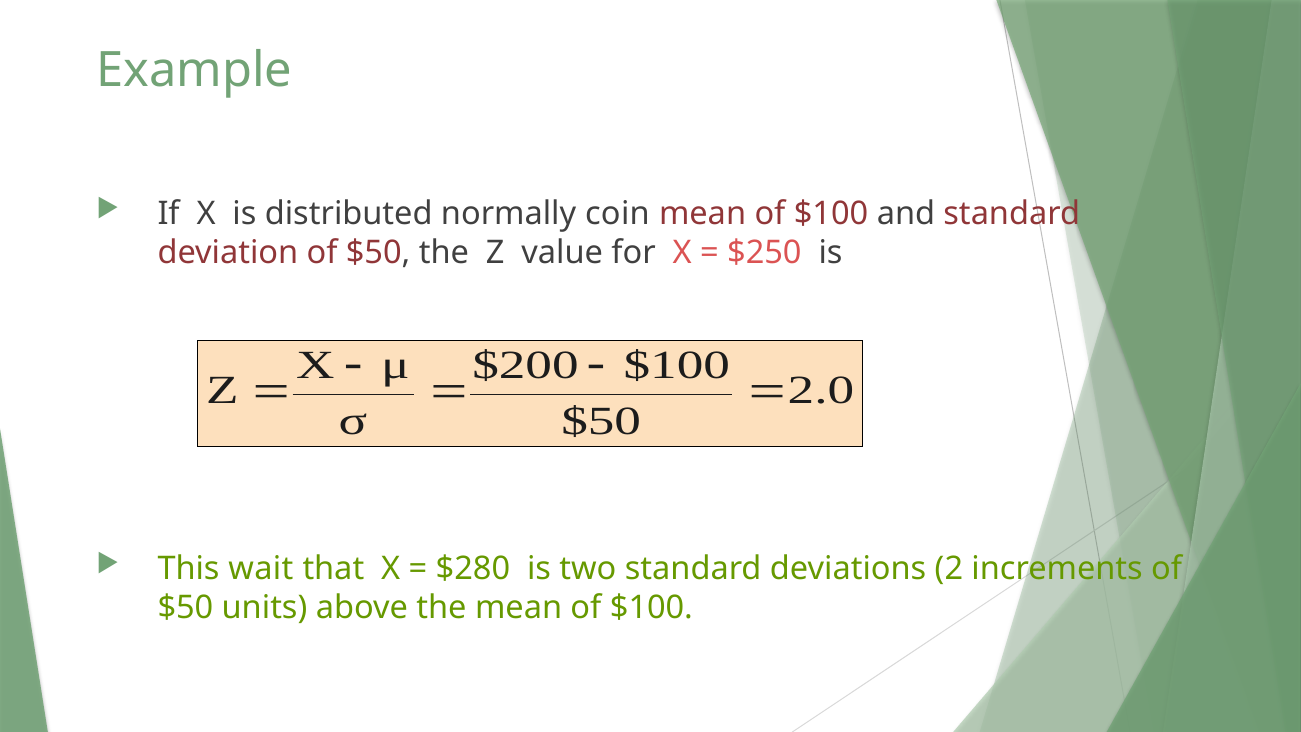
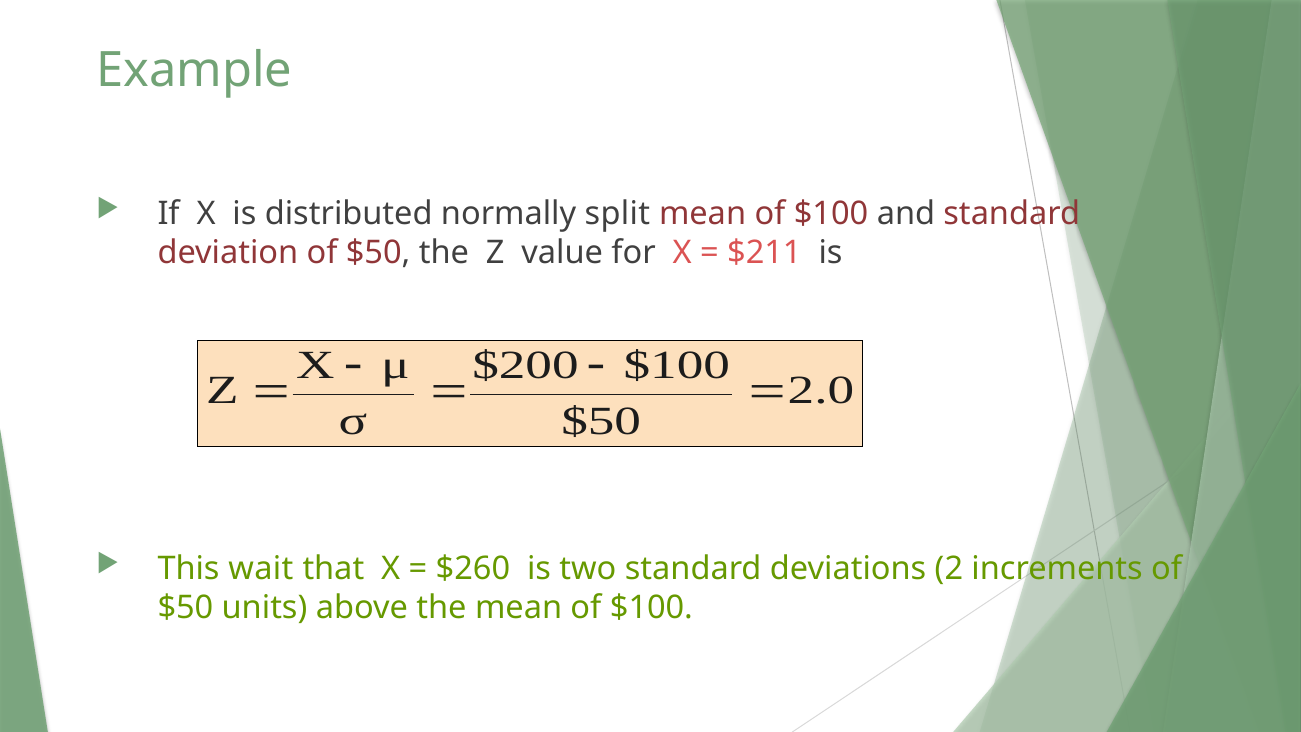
coin: coin -> split
$250: $250 -> $211
$280: $280 -> $260
